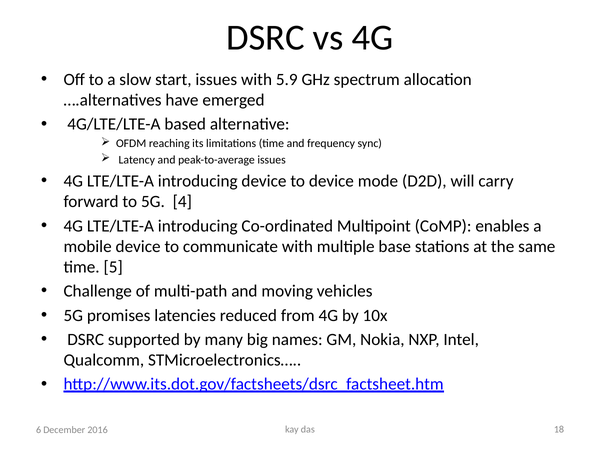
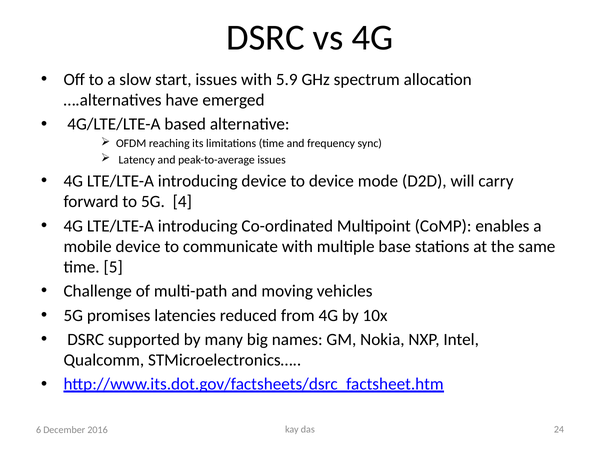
18: 18 -> 24
